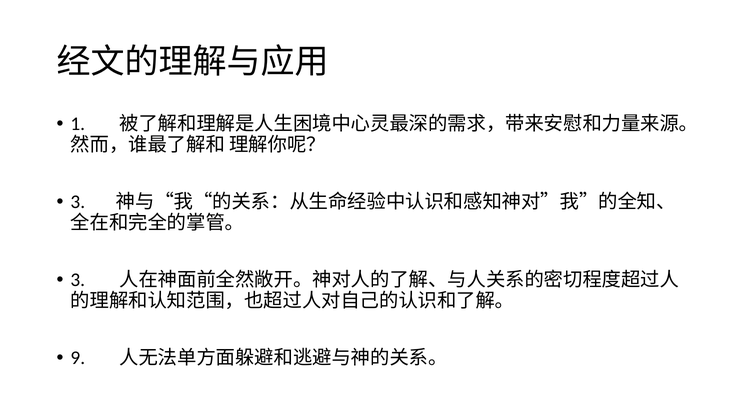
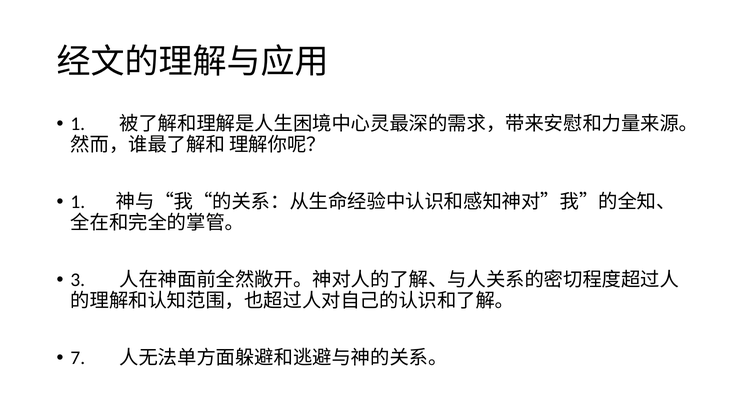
3 at (78, 202): 3 -> 1
9: 9 -> 7
